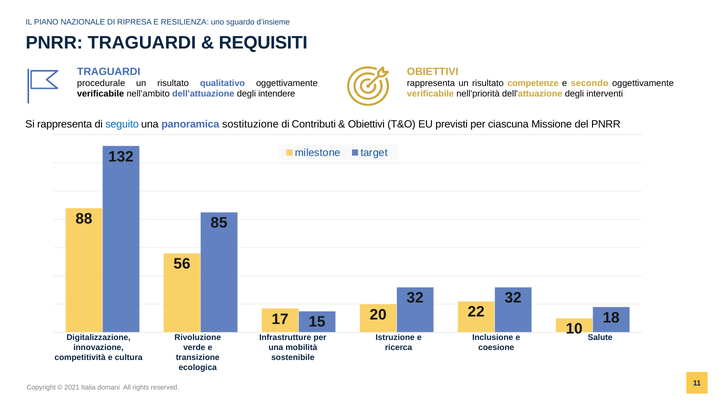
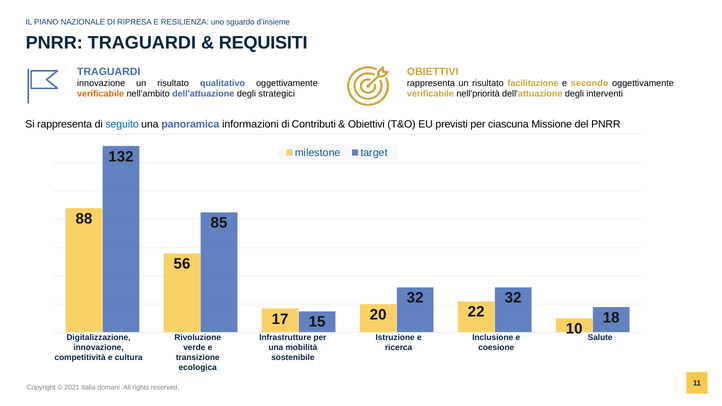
procedurale at (101, 83): procedurale -> innovazione
competenze: competenze -> facilitazione
verificabile at (101, 94) colour: black -> orange
intendere: intendere -> strategici
sostituzione: sostituzione -> informazioni
